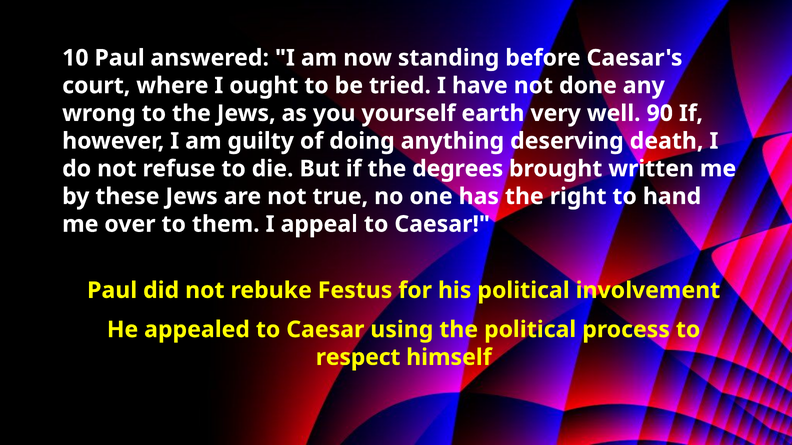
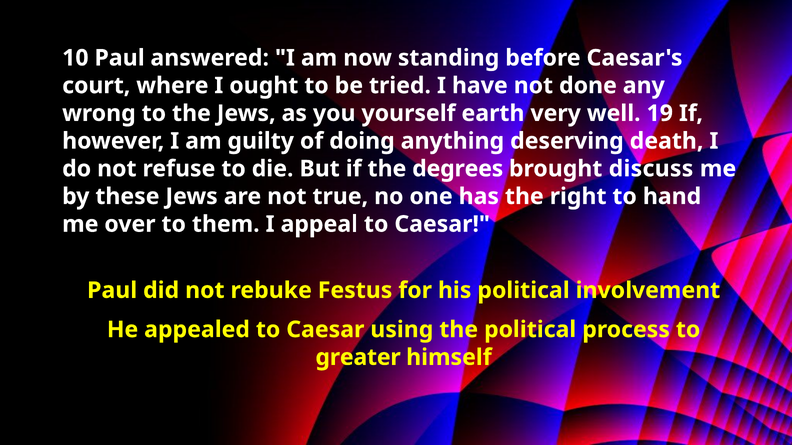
90: 90 -> 19
written: written -> discuss
respect: respect -> greater
